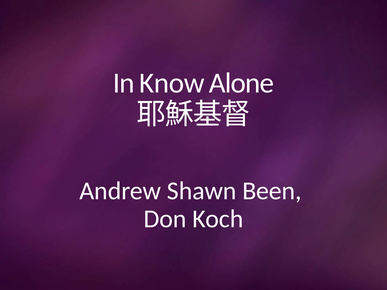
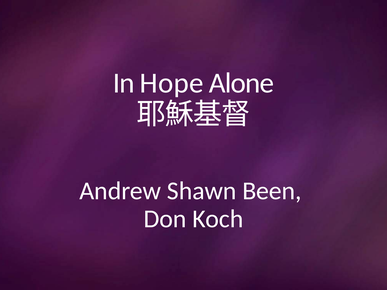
Know: Know -> Hope
